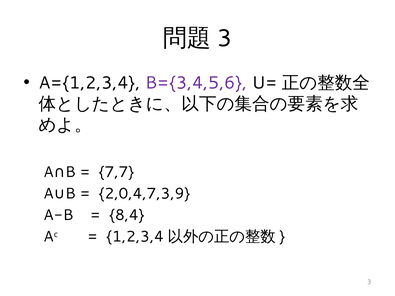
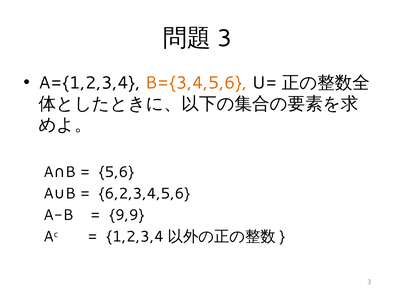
B={3,4,5,6 colour: purple -> orange
7,7: 7,7 -> 5,6
2,0,4,7,3,9: 2,0,4,7,3,9 -> 6,2,3,4,5,6
8,4: 8,4 -> 9,9
